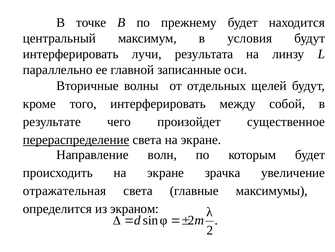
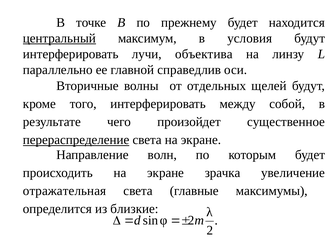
центральный underline: none -> present
результата: результата -> объектива
записанные: записанные -> справедлив
экраном: экраном -> близкие
